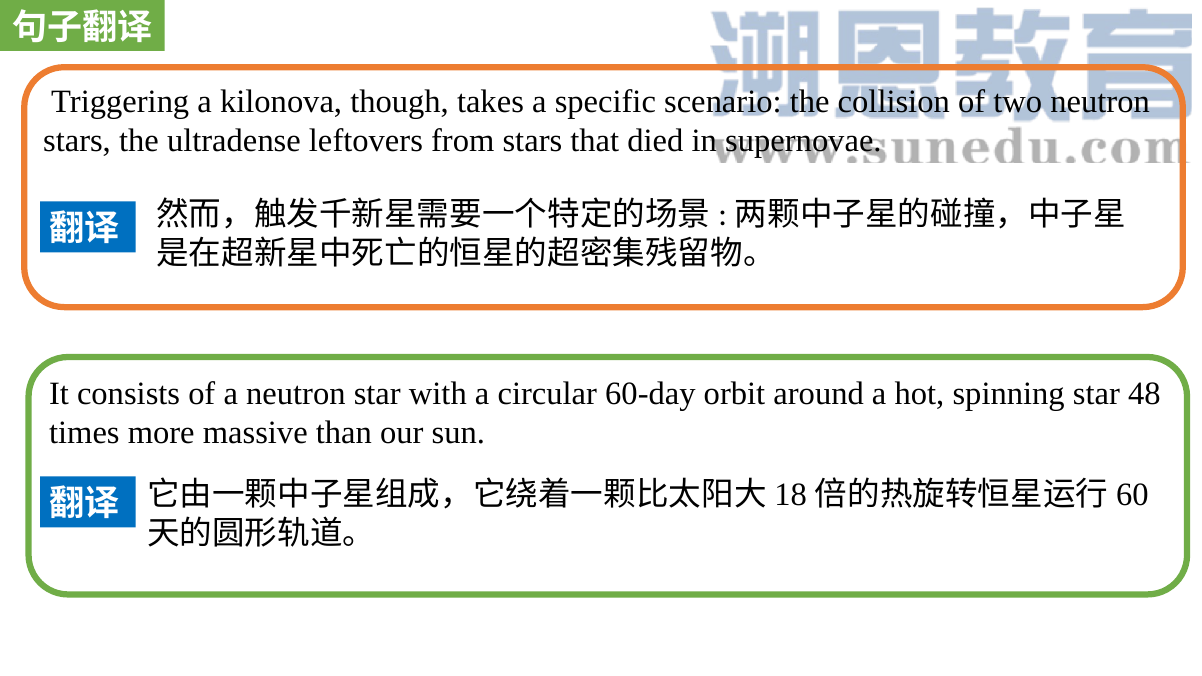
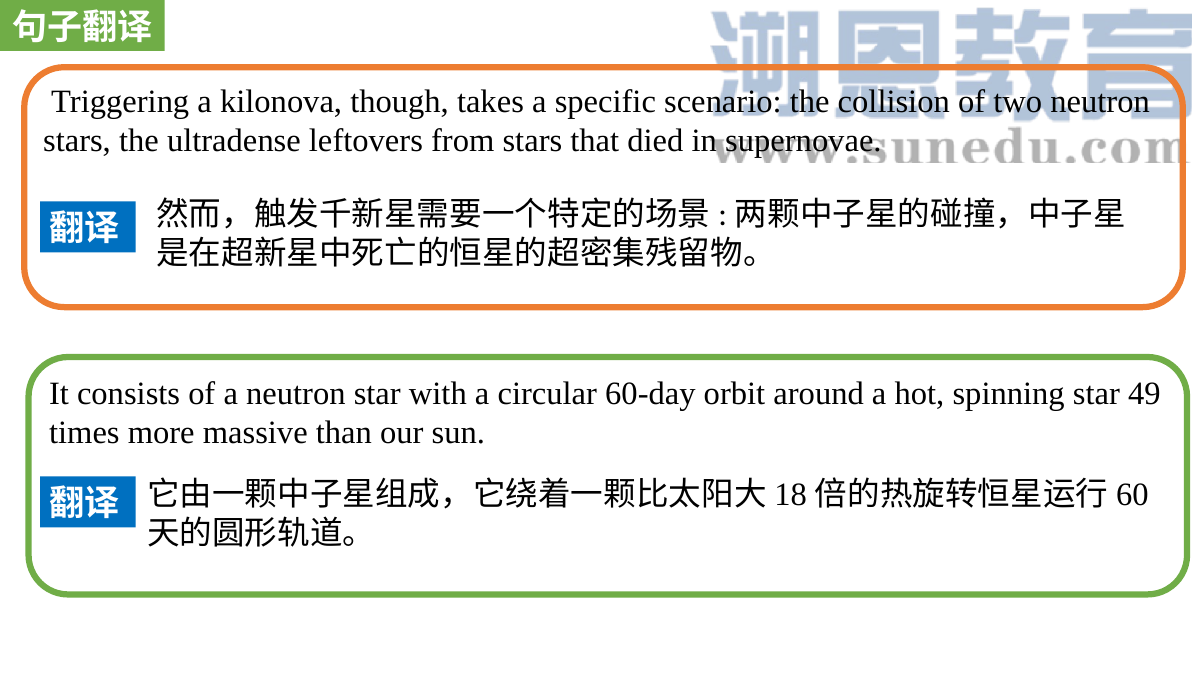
48: 48 -> 49
